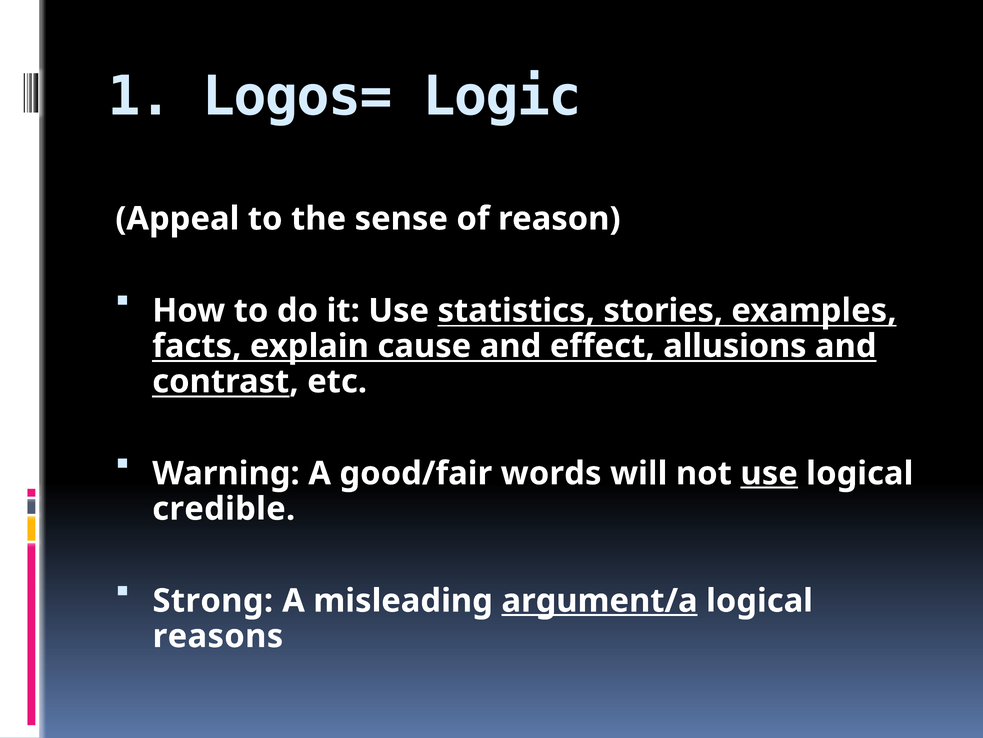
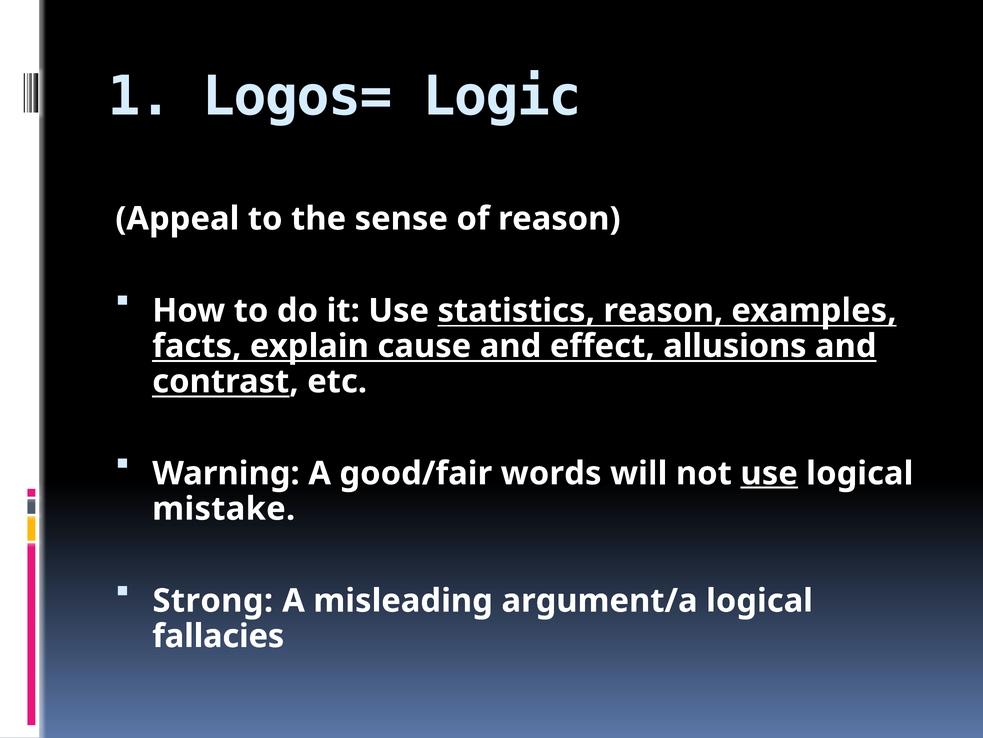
statistics stories: stories -> reason
credible: credible -> mistake
argument/a underline: present -> none
reasons: reasons -> fallacies
